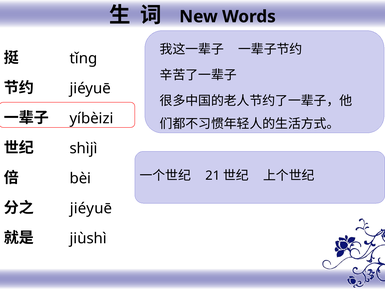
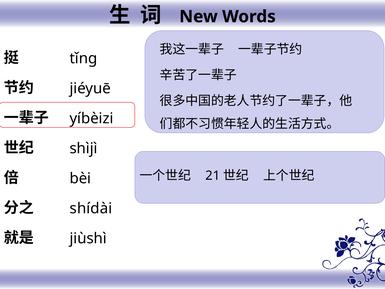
jiéyuē at (91, 208): jiéyuē -> shídài
